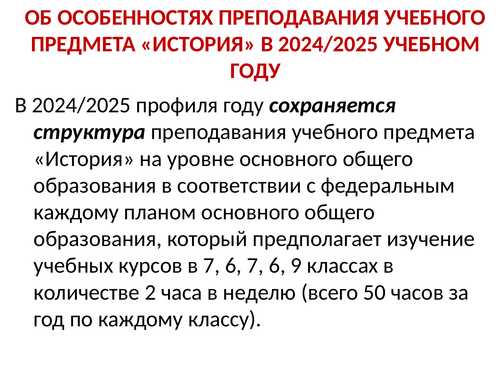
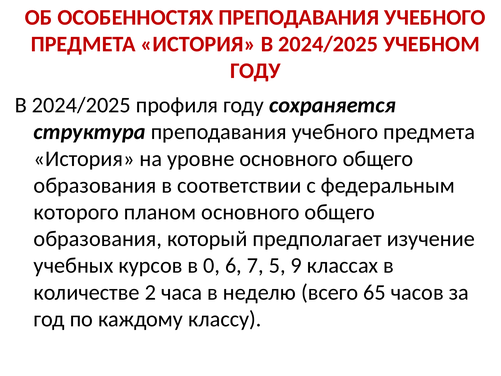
каждому at (76, 212): каждому -> которого
в 7: 7 -> 0
6 7 6: 6 -> 5
50: 50 -> 65
